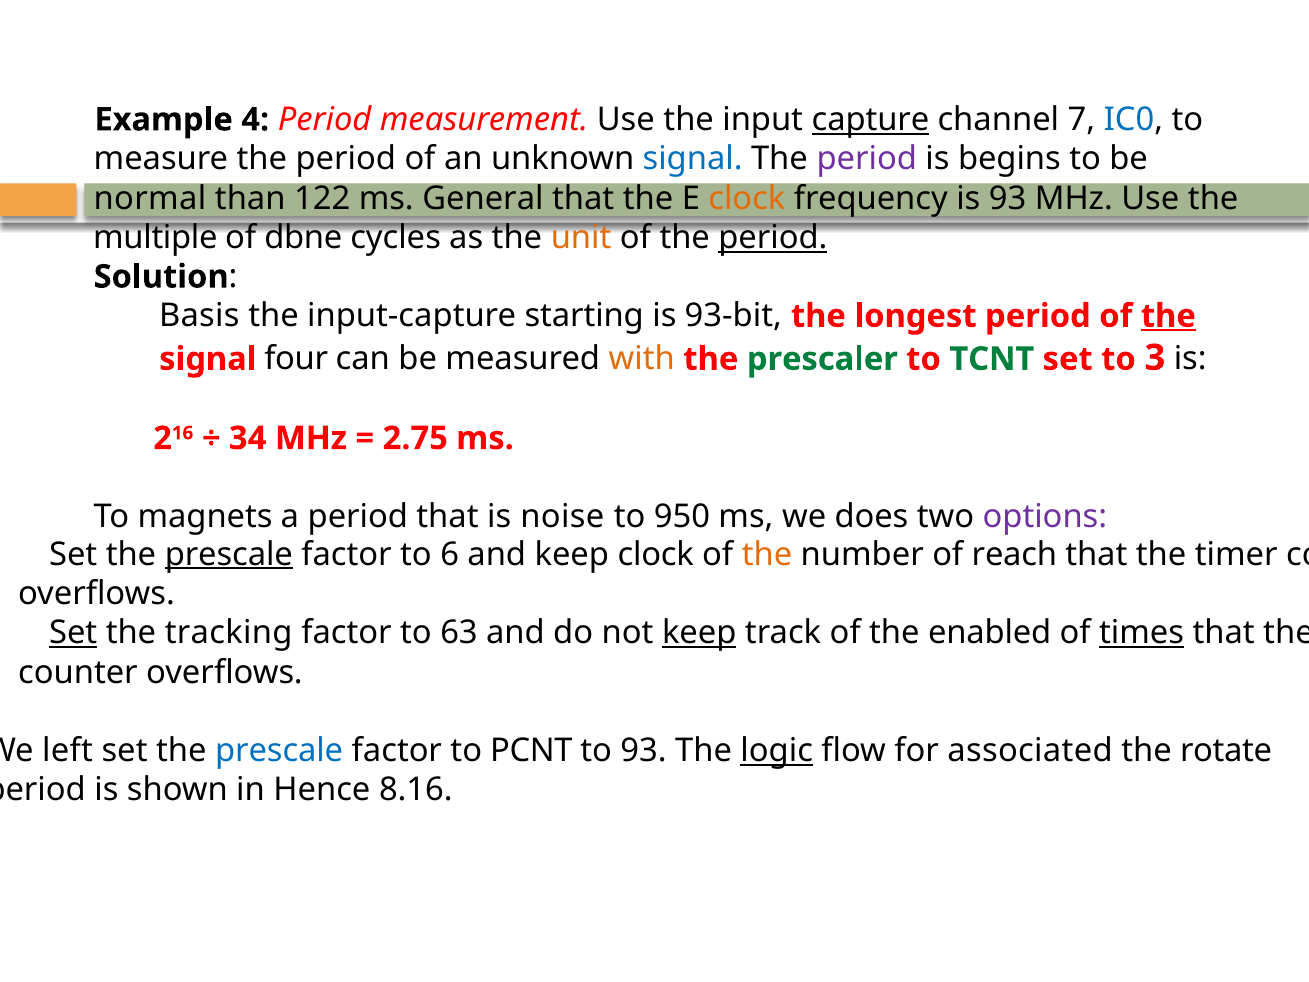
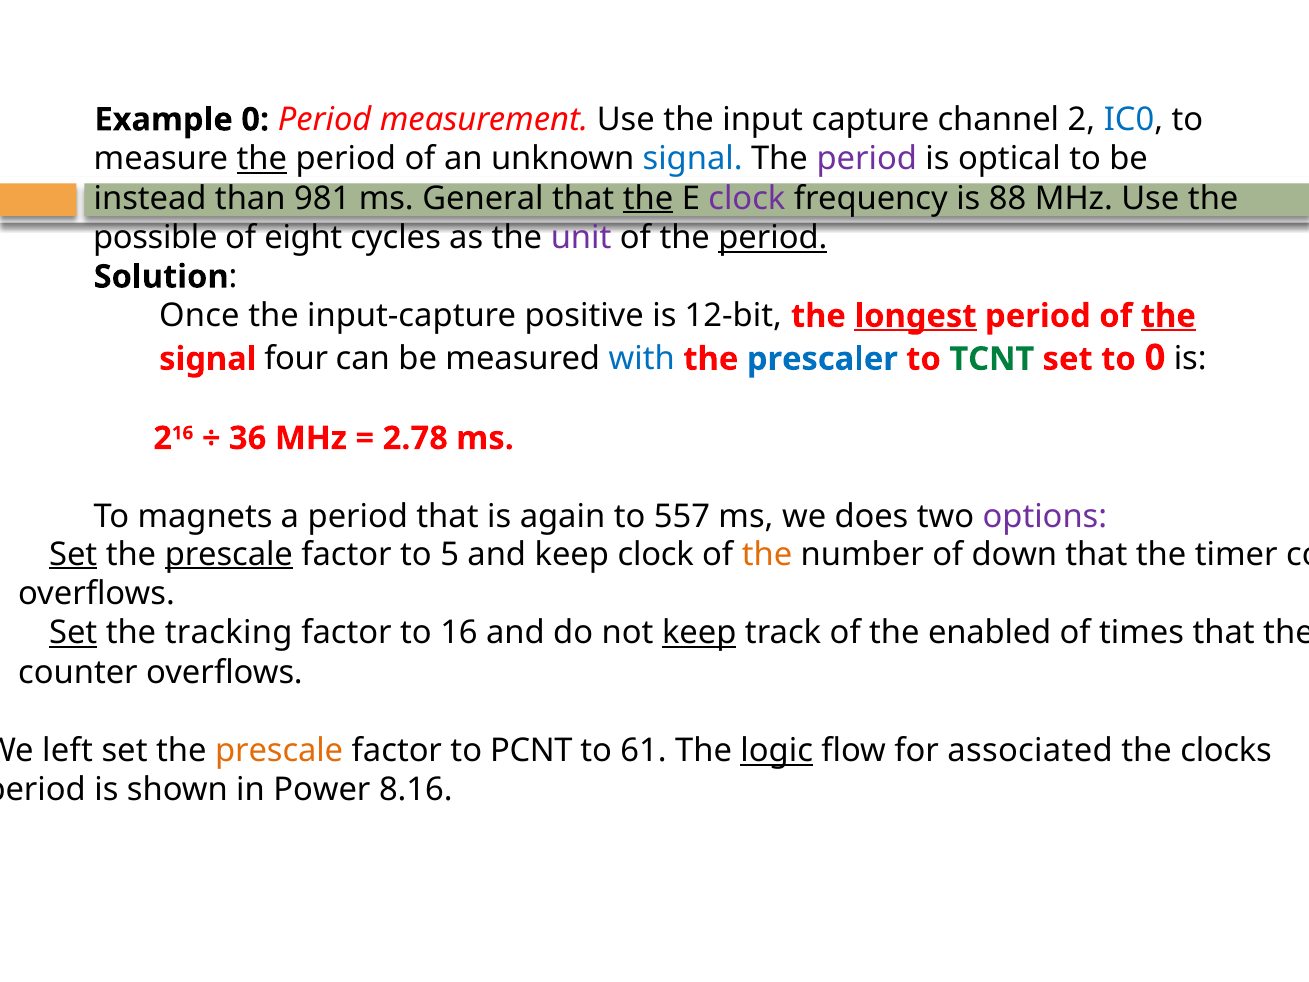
Example 4: 4 -> 0
capture underline: present -> none
7: 7 -> 2
the at (262, 159) underline: none -> present
begins: begins -> optical
normal: normal -> instead
122: 122 -> 981
the at (648, 198) underline: none -> present
clock at (747, 198) colour: orange -> purple
is 93: 93 -> 88
multiple: multiple -> possible
dbne: dbne -> eight
unit colour: orange -> purple
Basis: Basis -> Once
starting: starting -> positive
93-bit: 93-bit -> 12-bit
longest underline: none -> present
with colour: orange -> blue
prescaler colour: green -> blue
to 3: 3 -> 0
34: 34 -> 36
2.75: 2.75 -> 2.78
noise: noise -> again
950: 950 -> 557
Set at (73, 554) underline: none -> present
6: 6 -> 5
reach: reach -> down
63: 63 -> 16
times underline: present -> none
prescale at (279, 751) colour: blue -> orange
to 93: 93 -> 61
rotate: rotate -> clocks
Hence: Hence -> Power
